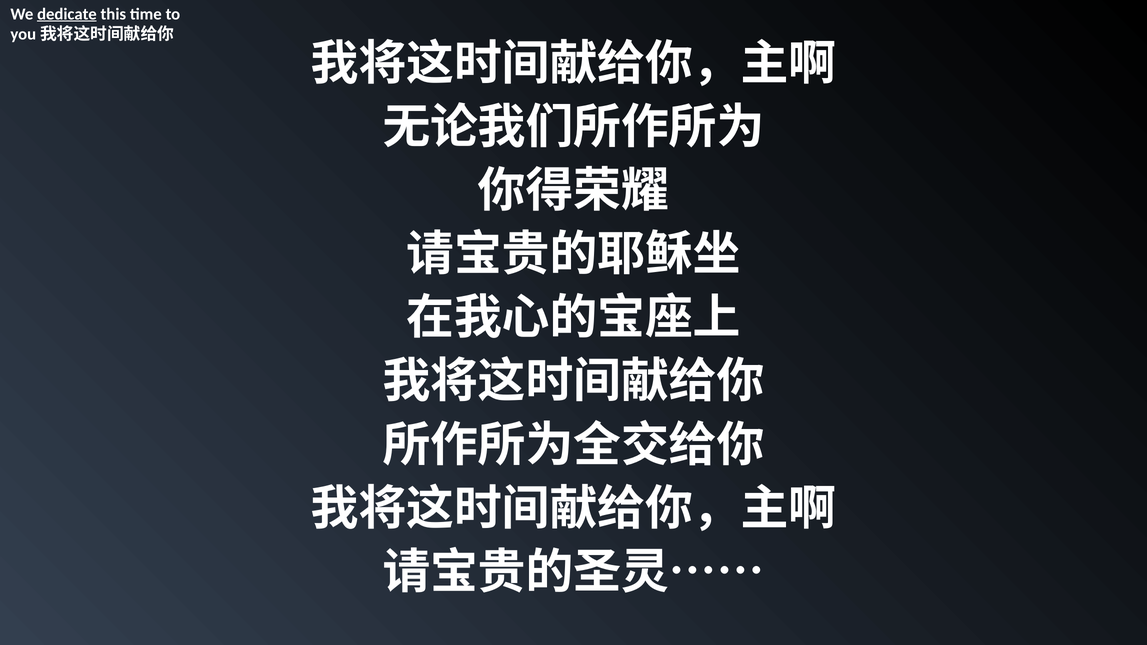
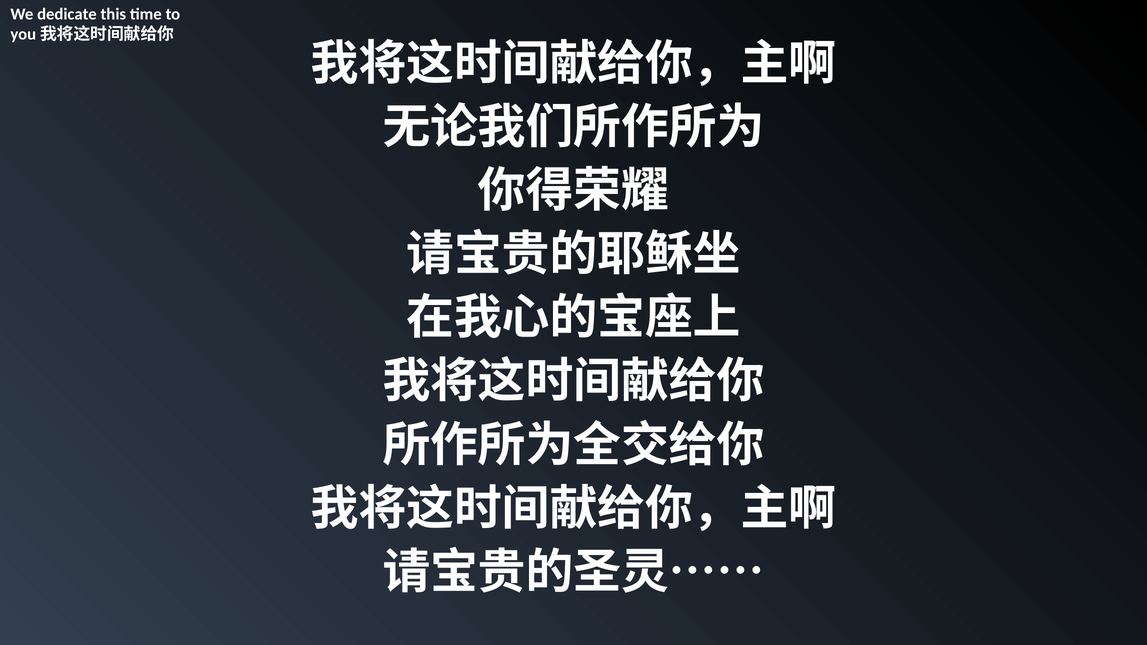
dedicate underline: present -> none
